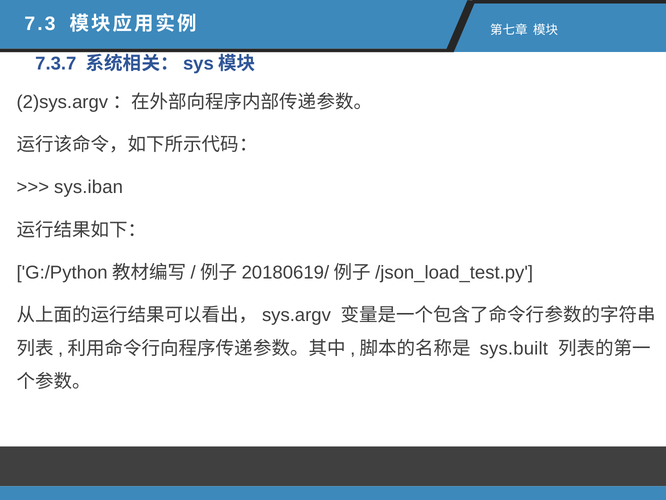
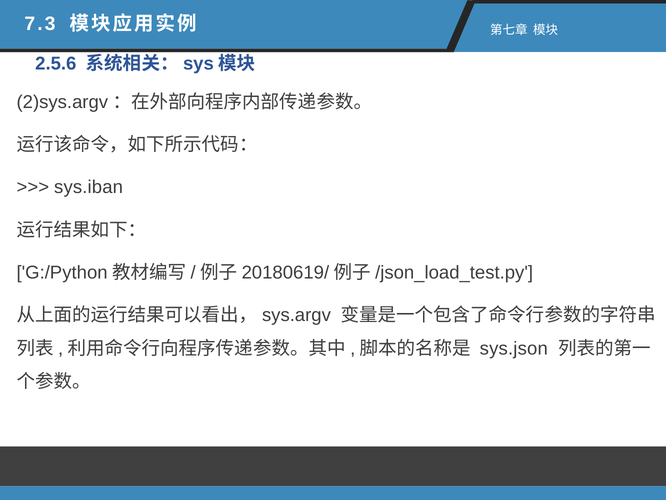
7.3.7: 7.3.7 -> 2.5.6
sys.built: sys.built -> sys.json
